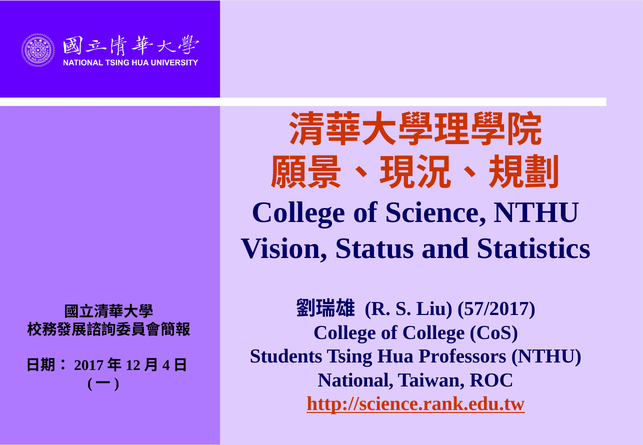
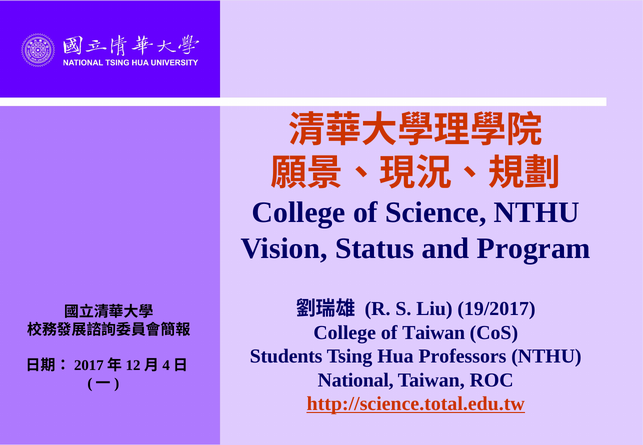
Statistics: Statistics -> Program
57/2017: 57/2017 -> 19/2017
of College: College -> Taiwan
http://science.rank.edu.tw: http://science.rank.edu.tw -> http://science.total.edu.tw
